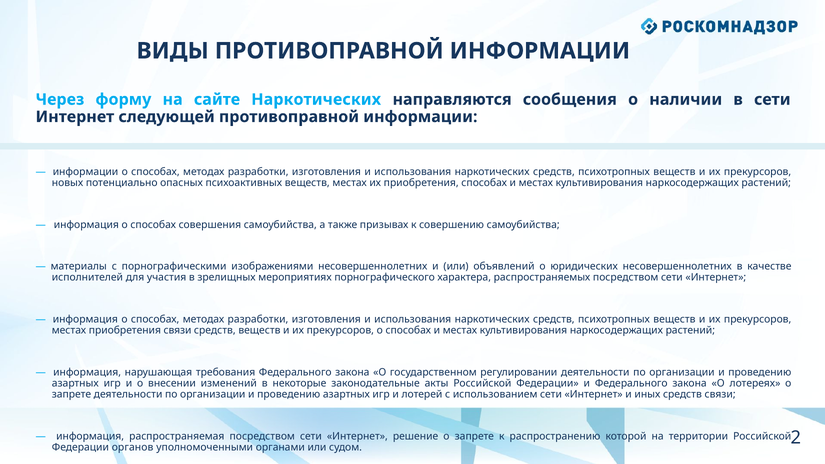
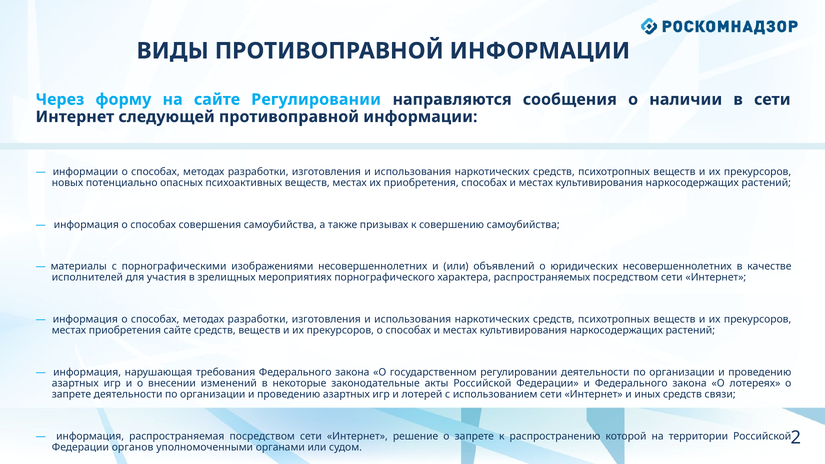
сайте Наркотических: Наркотических -> Регулировании
приобретения связи: связи -> сайте
